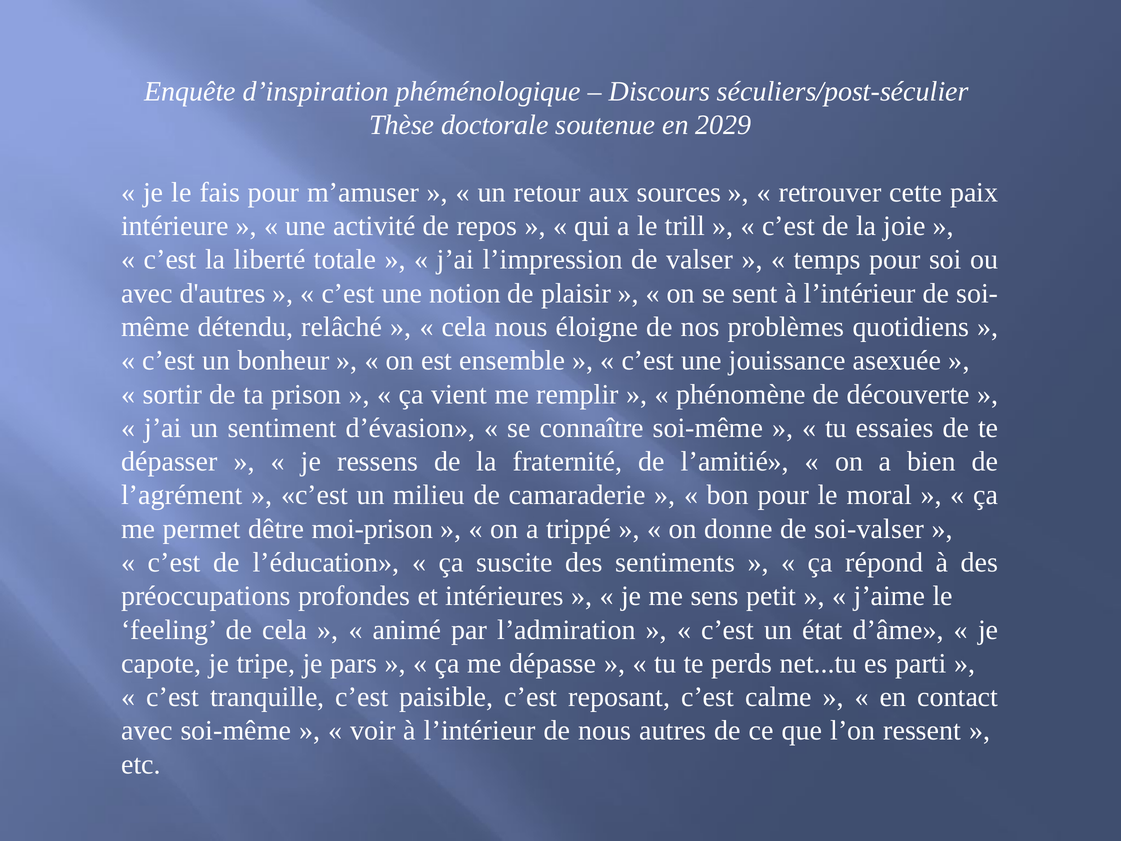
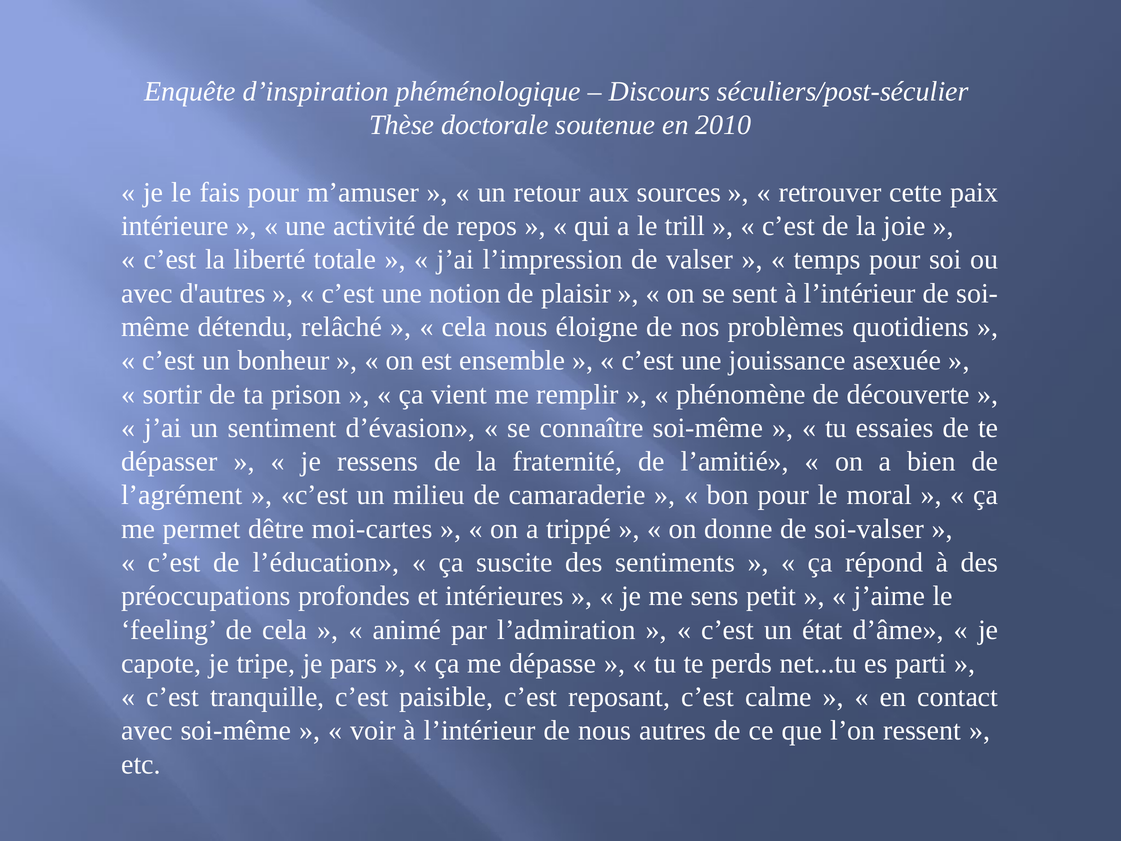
2029: 2029 -> 2010
moi-prison: moi-prison -> moi-cartes
